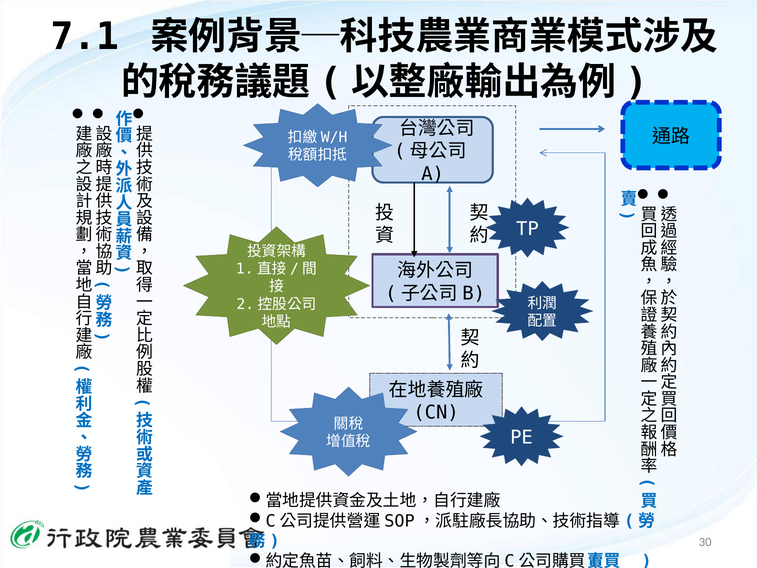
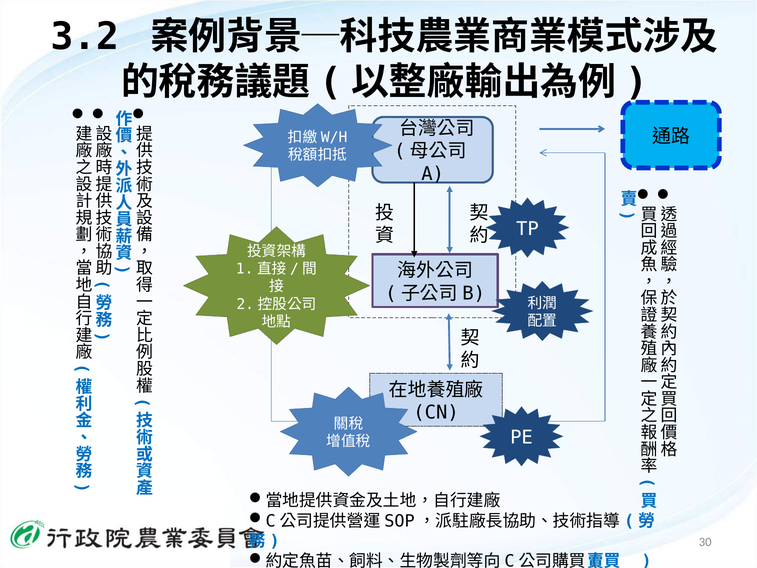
7.1: 7.1 -> 3.2
